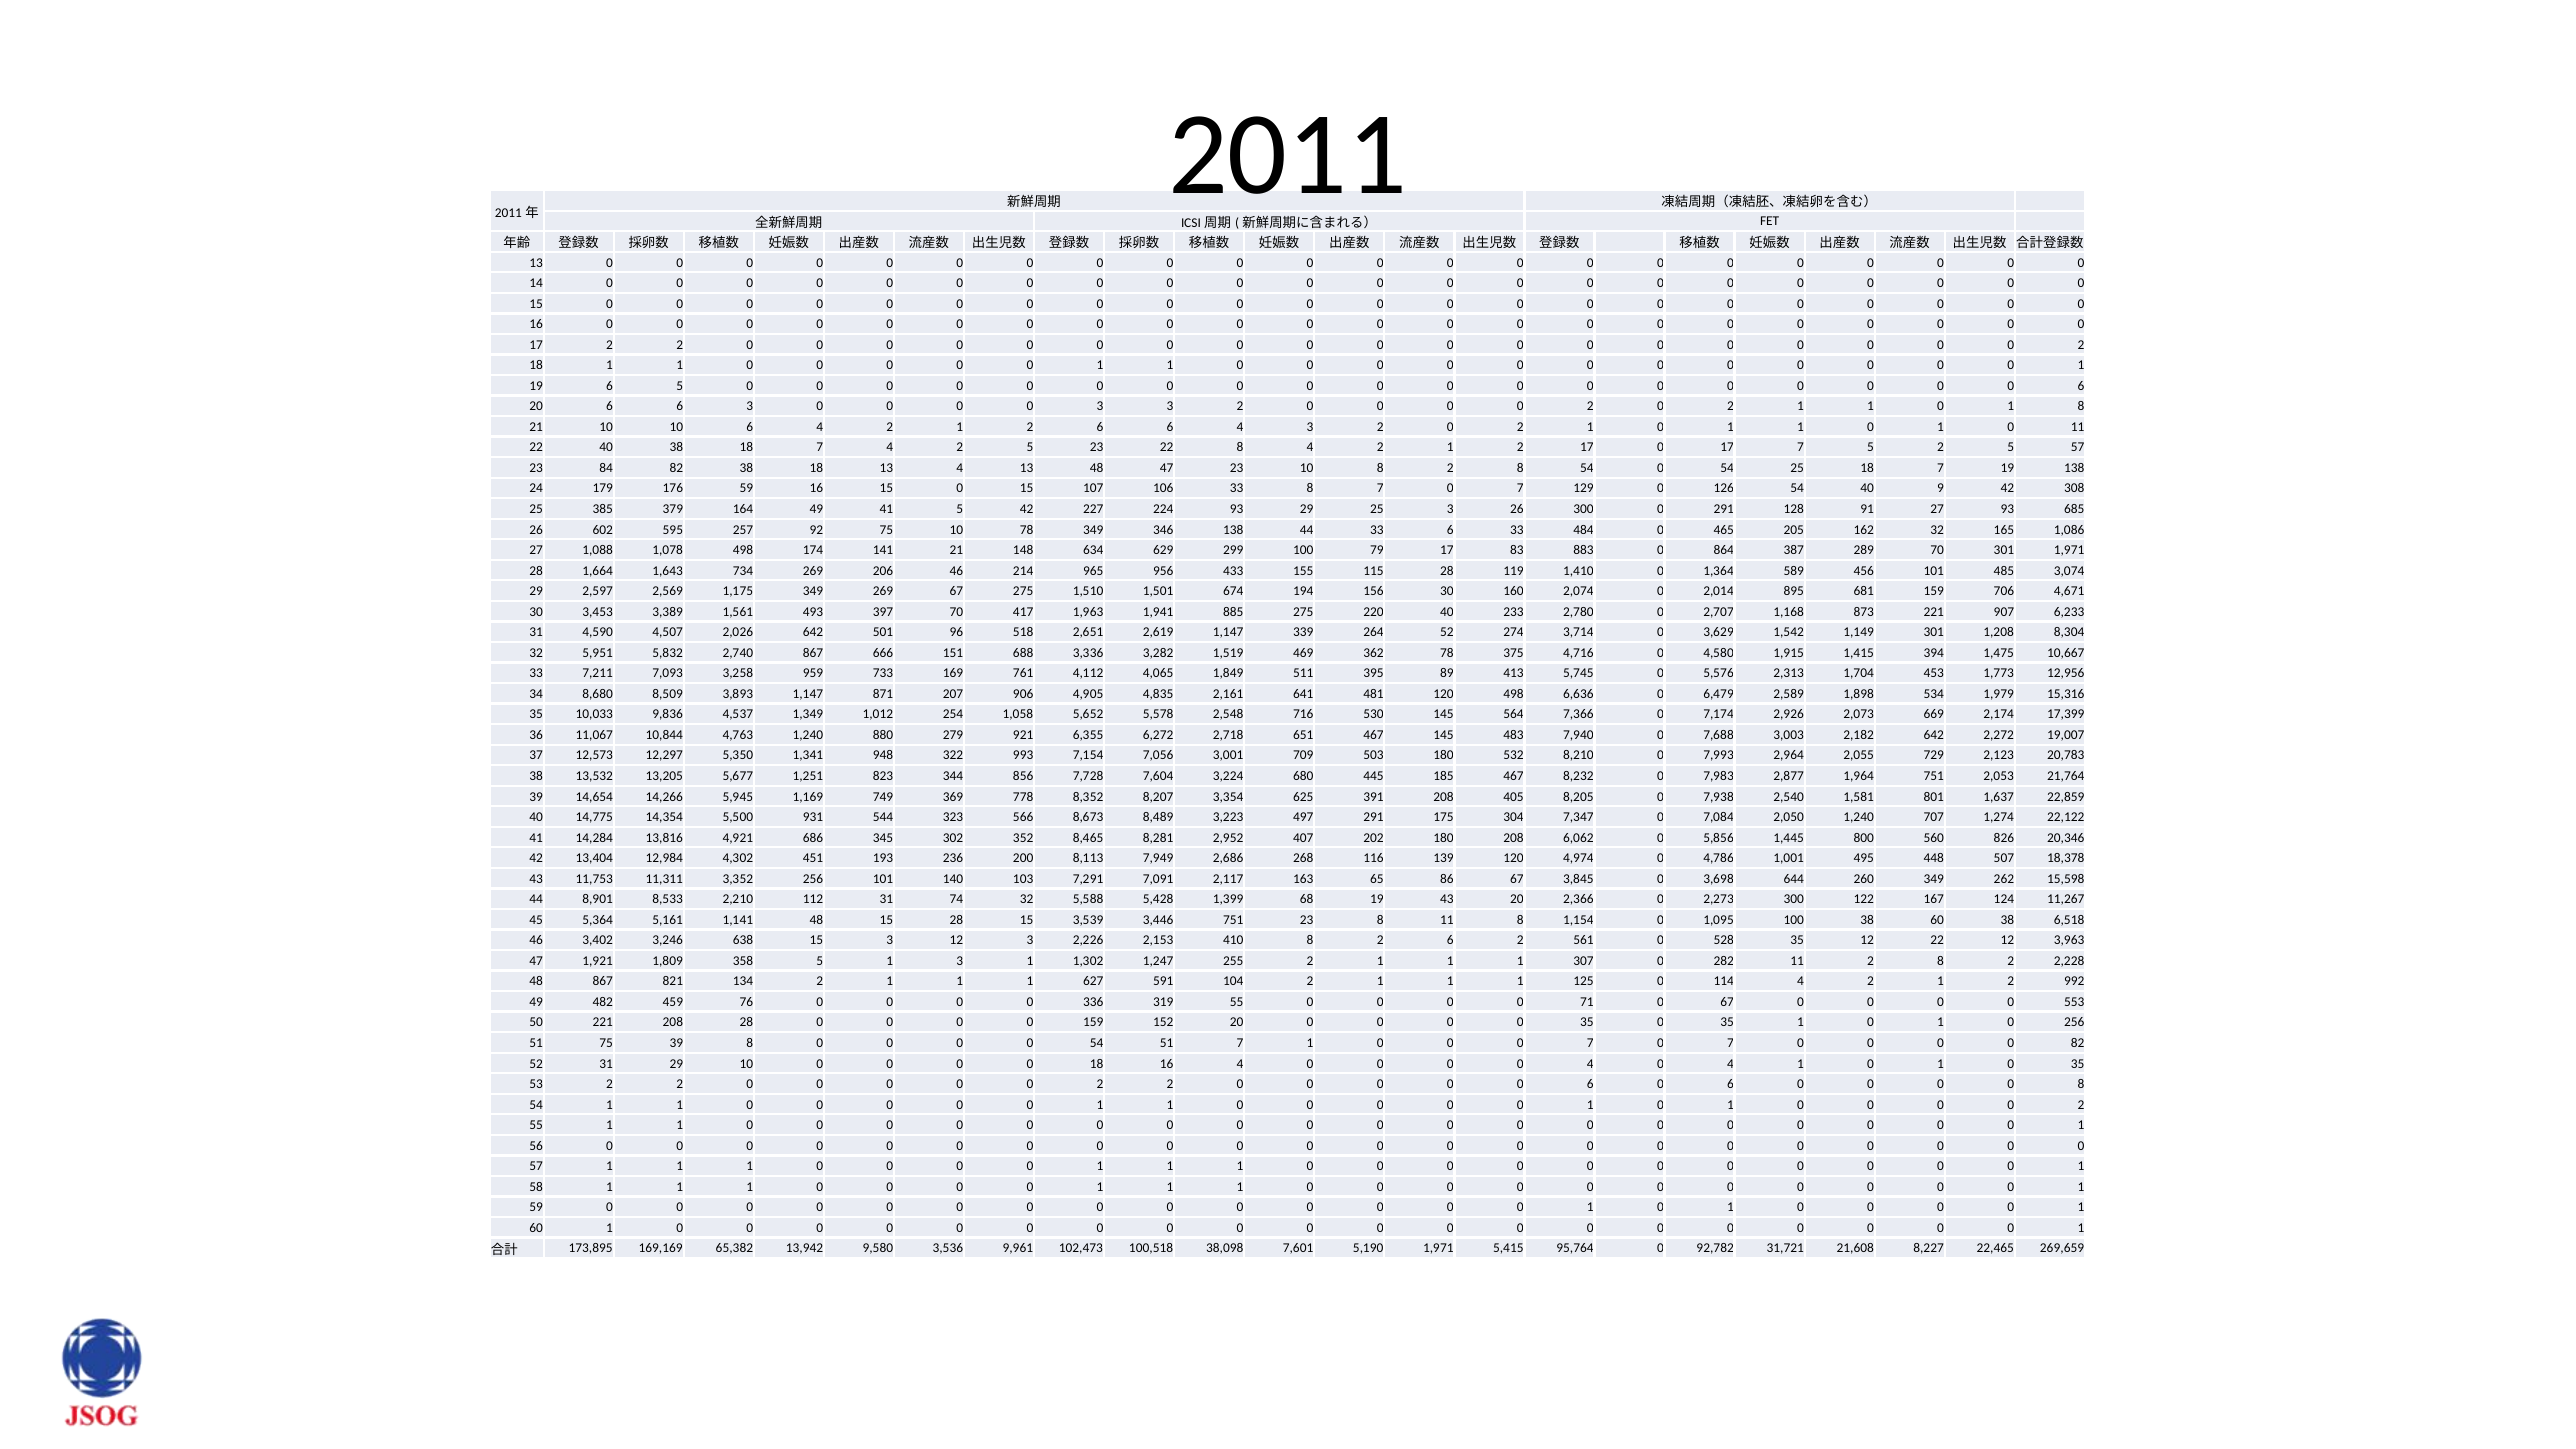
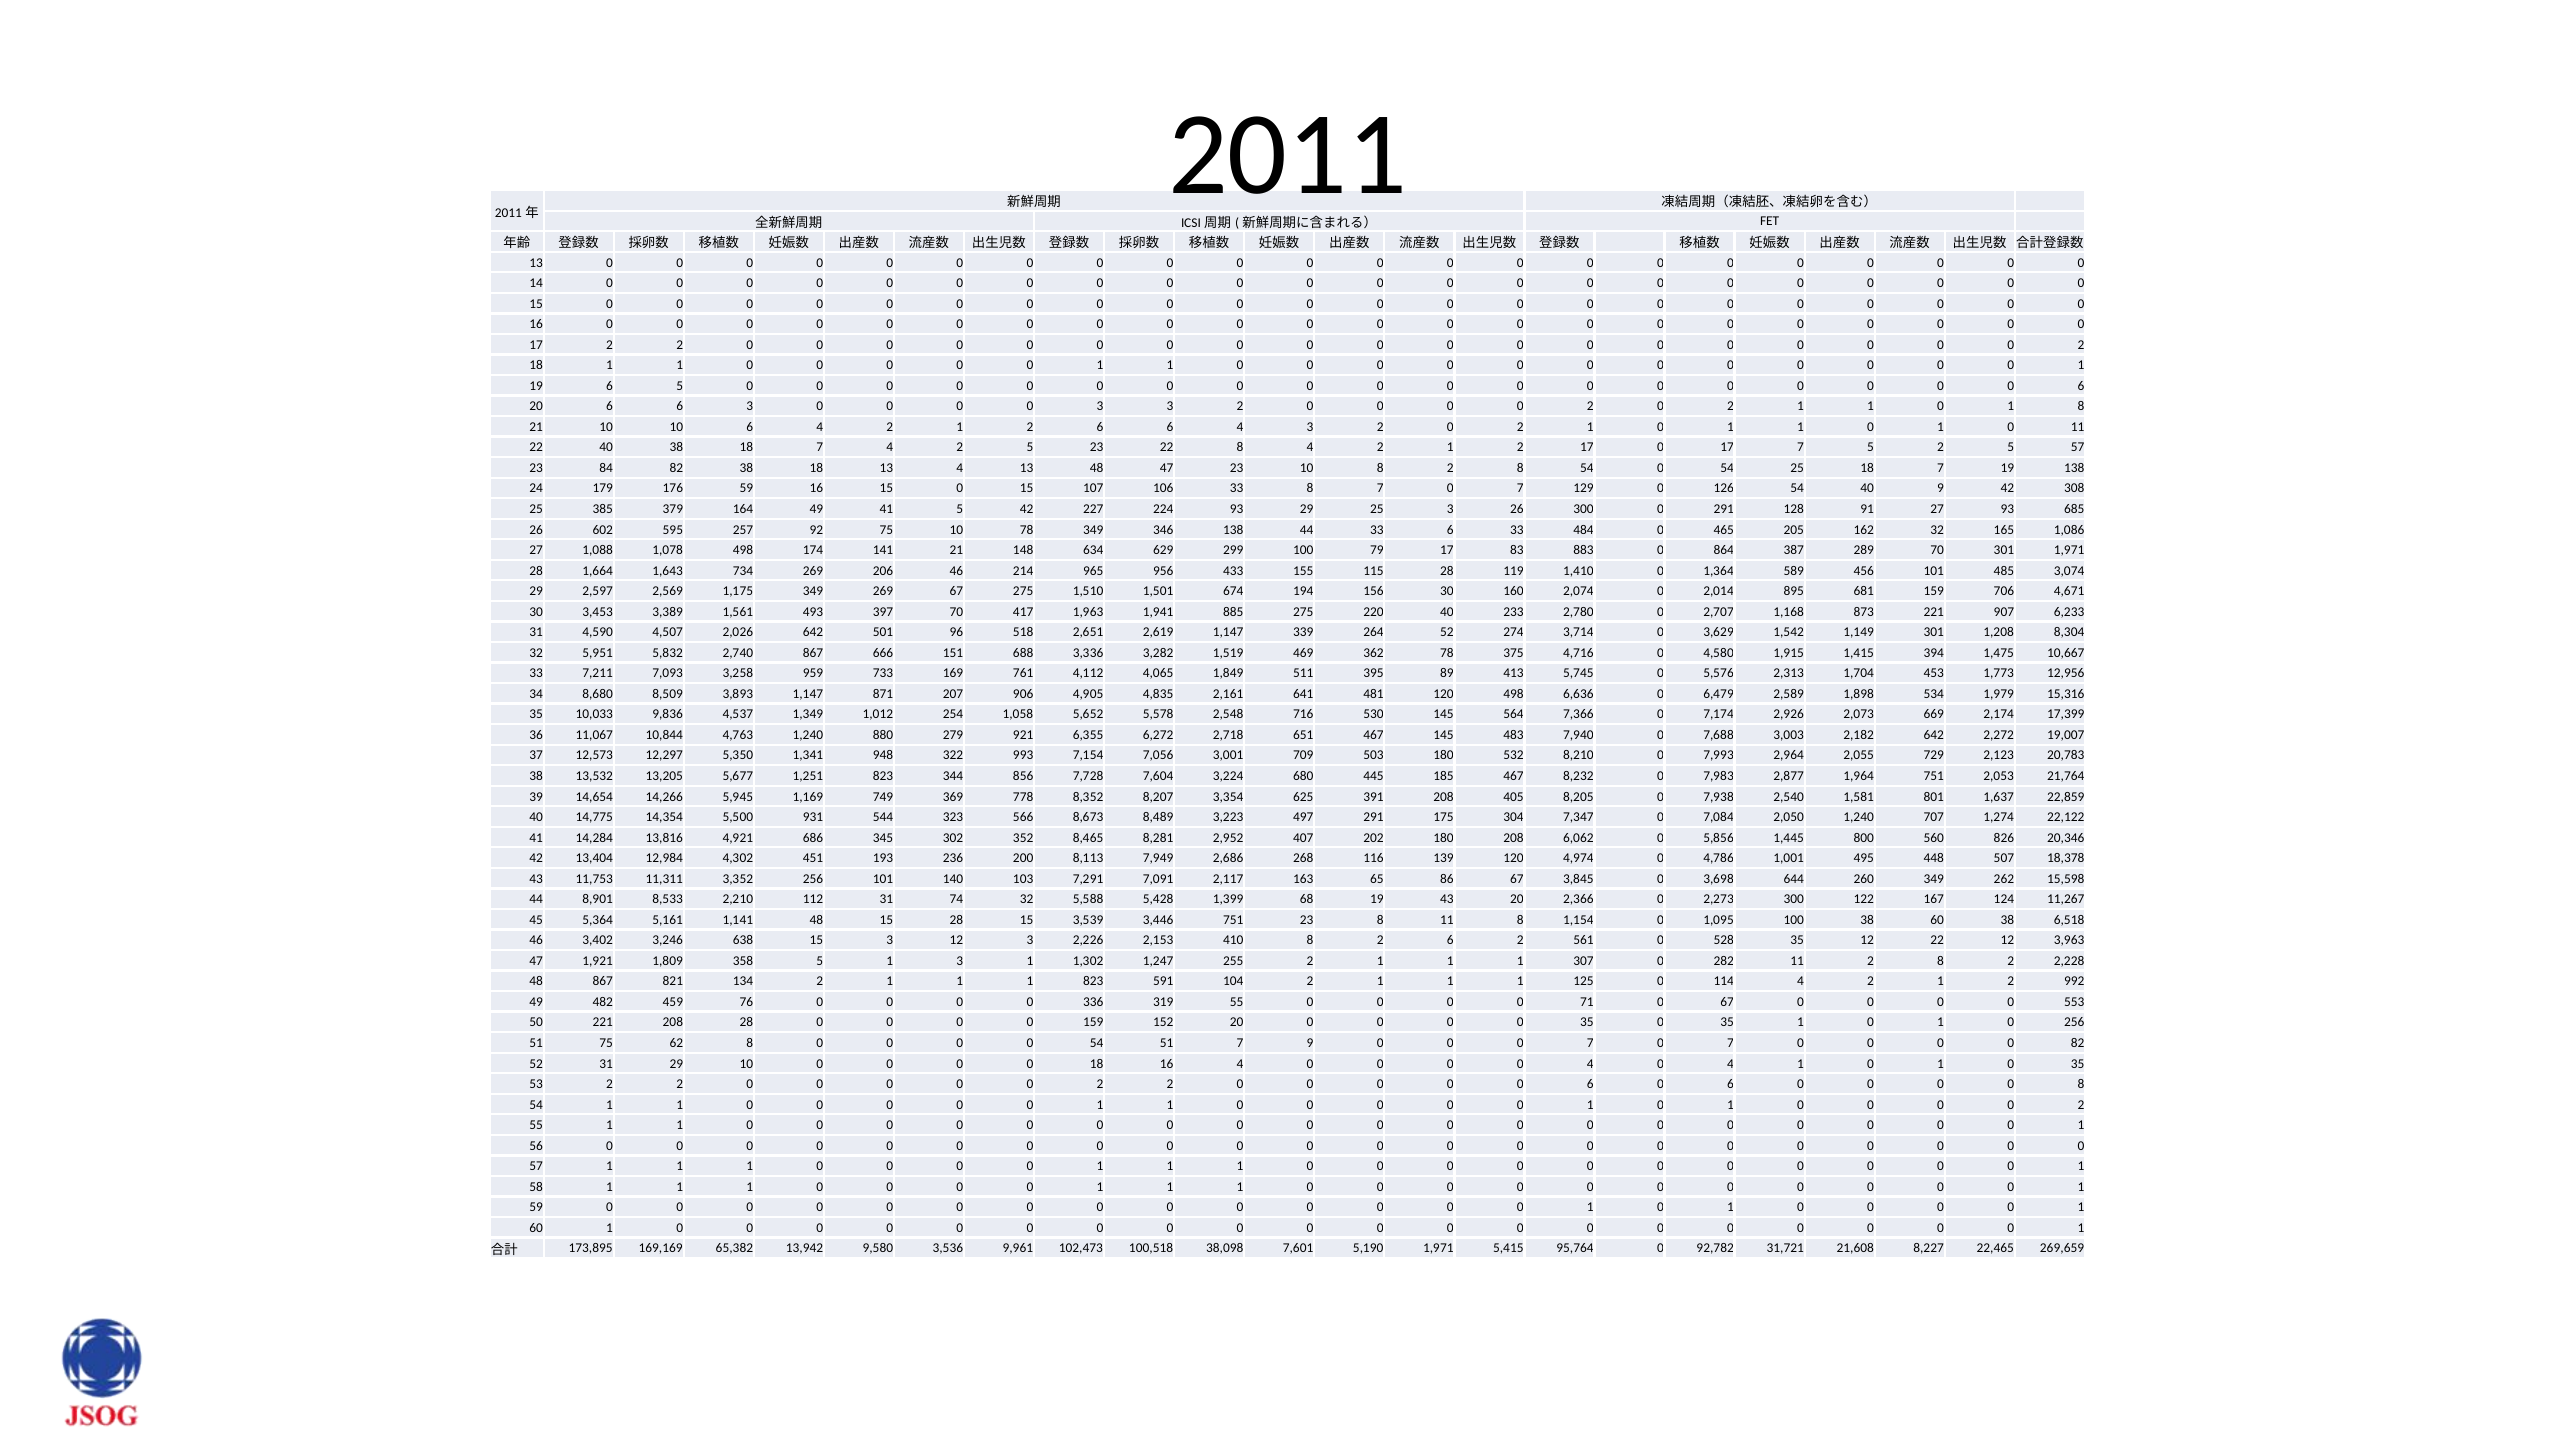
1 627: 627 -> 823
75 39: 39 -> 62
7 1: 1 -> 9
